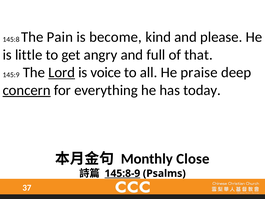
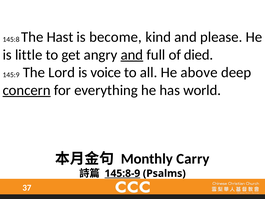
Pain: Pain -> Hast
and at (132, 55) underline: none -> present
that: that -> died
Lord underline: present -> none
praise: praise -> above
today: today -> world
Close: Close -> Carry
